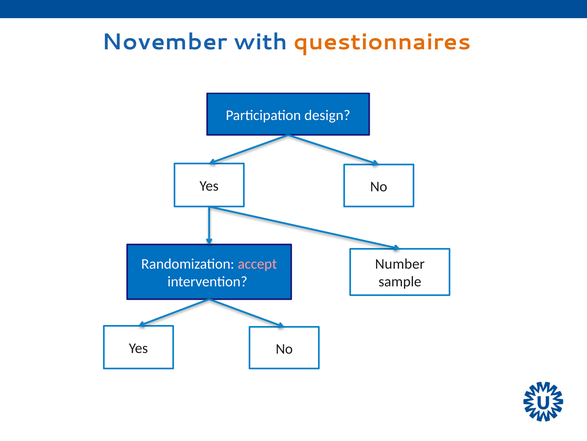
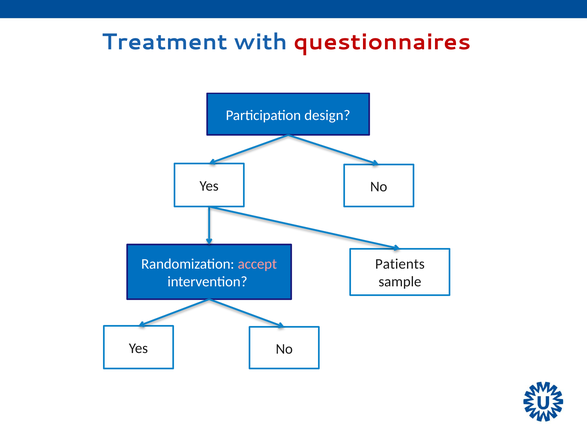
November: November -> Treatment
questionnaires colour: orange -> red
Number: Number -> Patients
